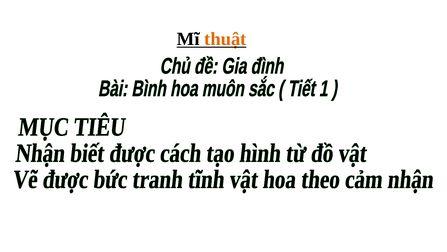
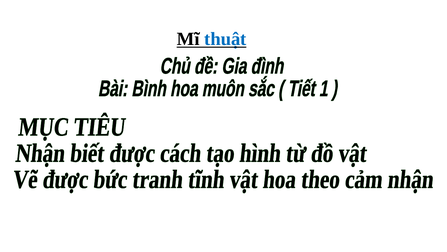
thuật colour: orange -> blue
